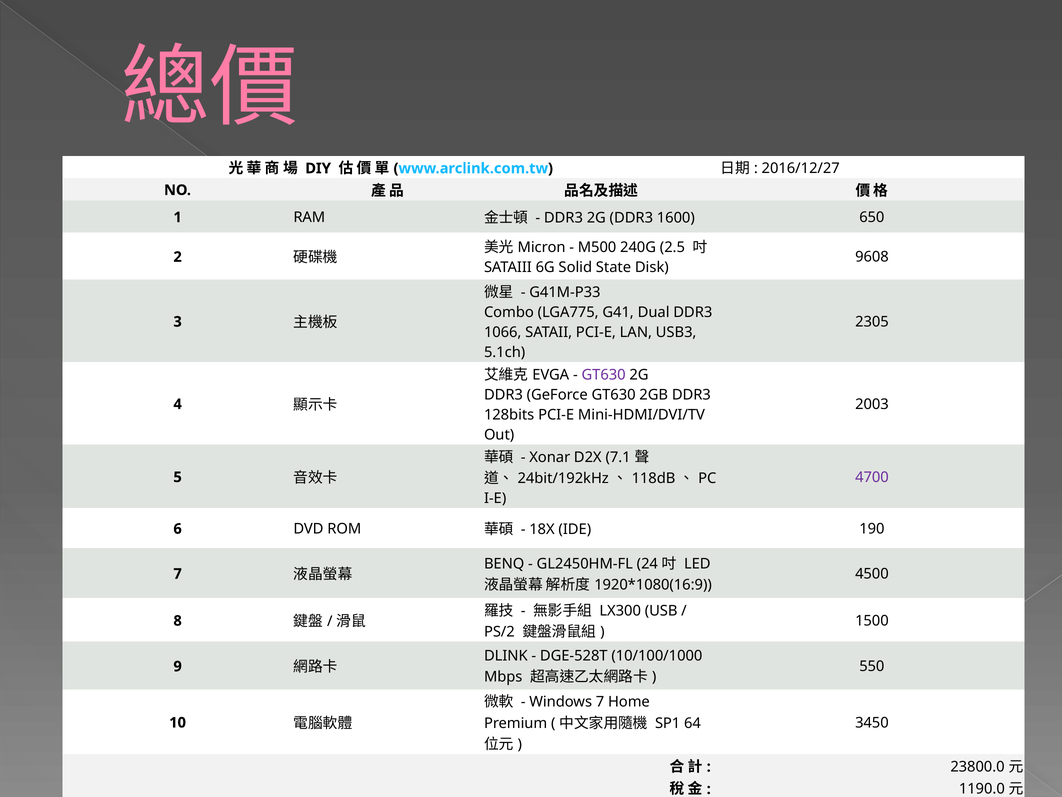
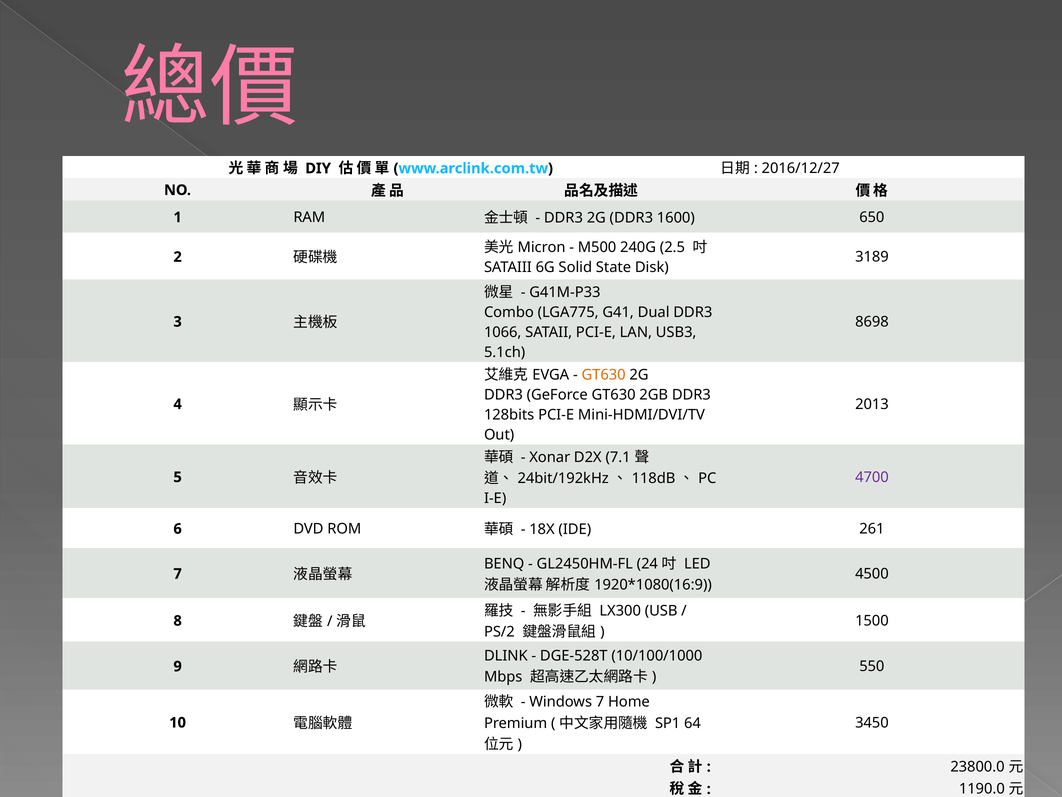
9608: 9608 -> 3189
2305: 2305 -> 8698
GT630 at (604, 375) colour: purple -> orange
2003: 2003 -> 2013
190: 190 -> 261
